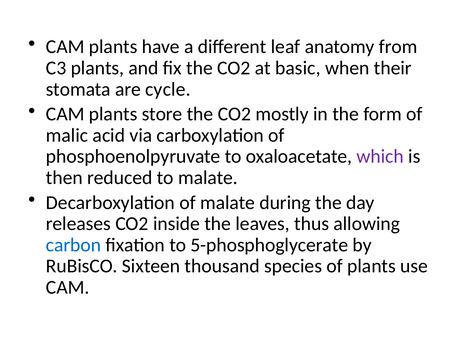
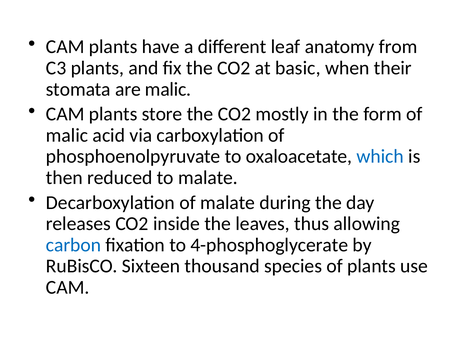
are cycle: cycle -> malic
which colour: purple -> blue
5-phosphoglycerate: 5-phosphoglycerate -> 4-phosphoglycerate
